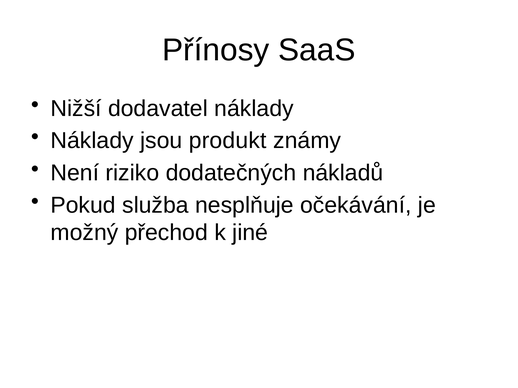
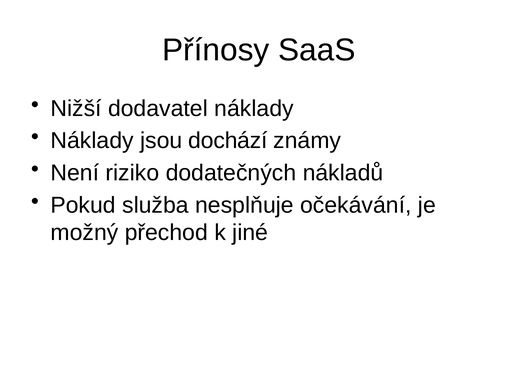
produkt: produkt -> dochází
